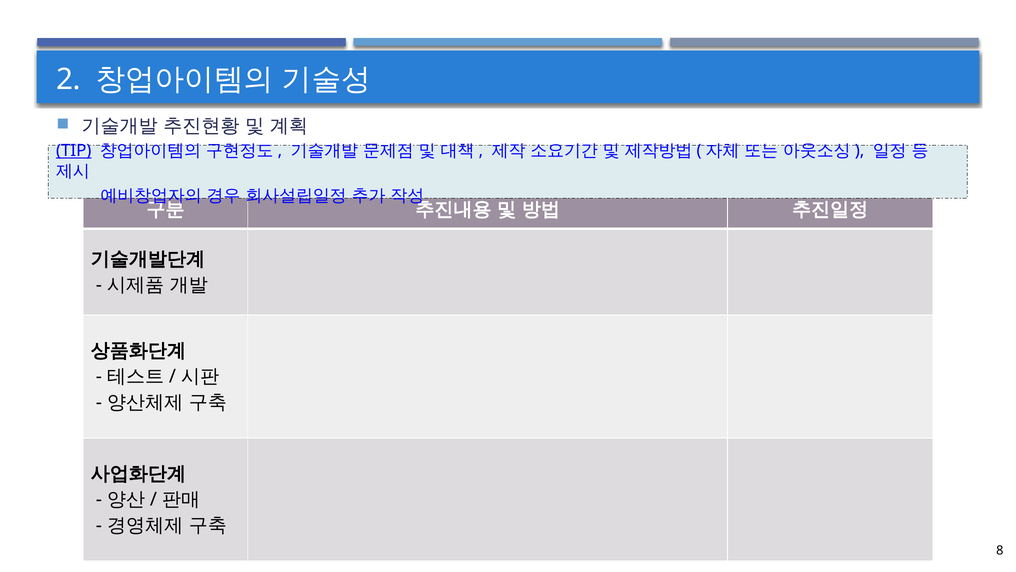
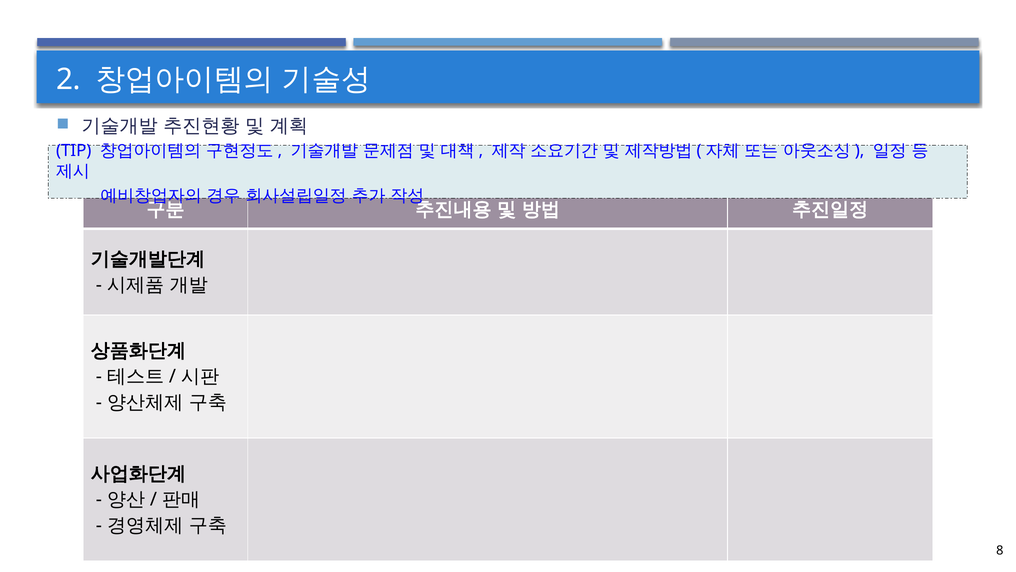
TIP underline: present -> none
